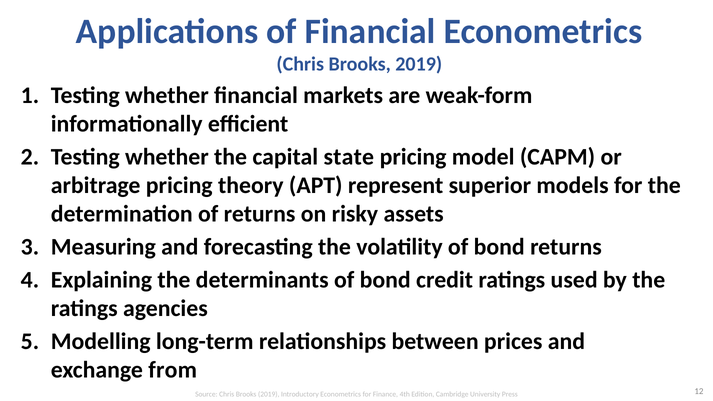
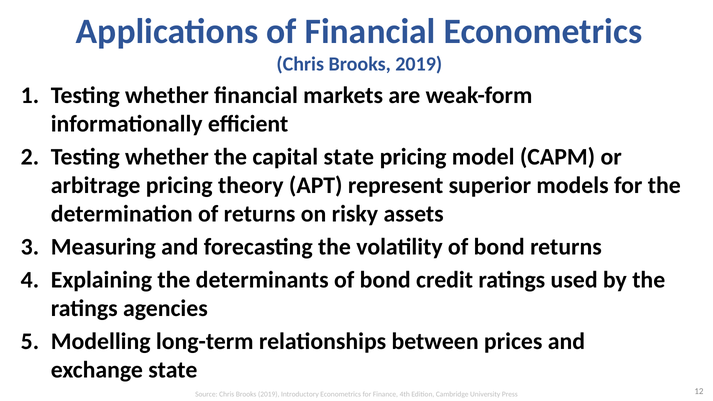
exchange from: from -> state
